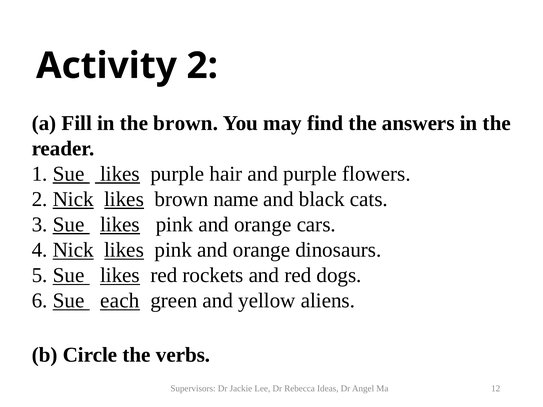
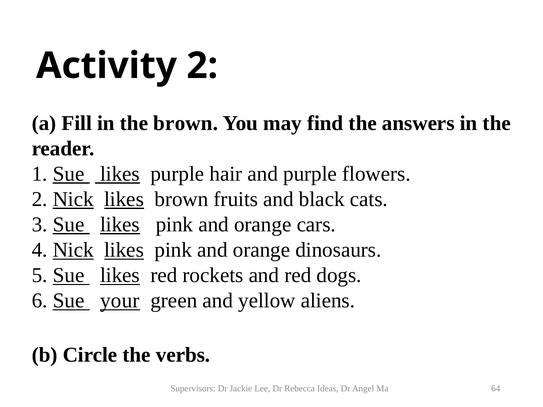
name: name -> fruits
each: each -> your
12: 12 -> 64
